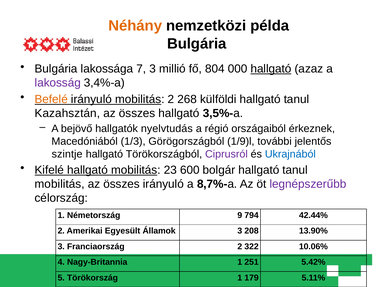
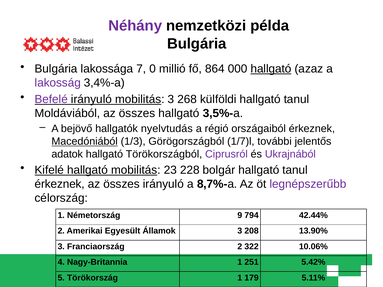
Néhány colour: orange -> purple
7 3: 3 -> 0
804: 804 -> 864
Befelé colour: orange -> purple
mobilitás 2: 2 -> 3
Kazahsztán: Kazahsztán -> Moldáviából
Macedóniából underline: none -> present
1/9)l: 1/9)l -> 1/7)l
szintje: szintje -> adatok
Ukrajnából colour: blue -> purple
600: 600 -> 228
mobilitás at (60, 184): mobilitás -> érkeznek
